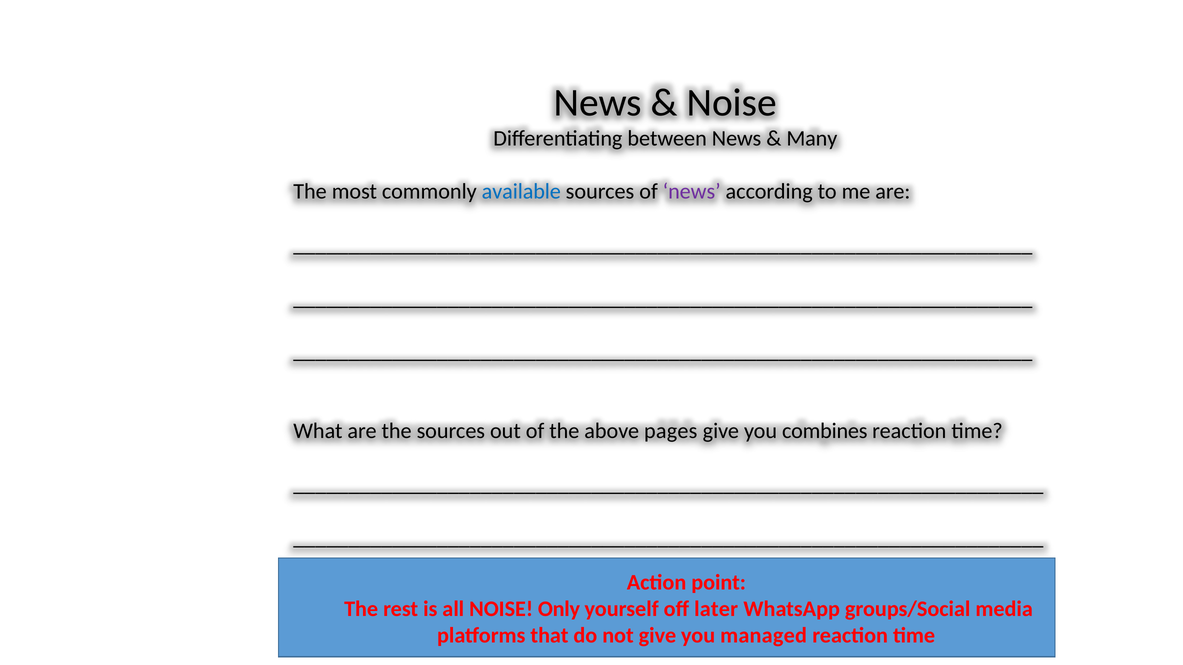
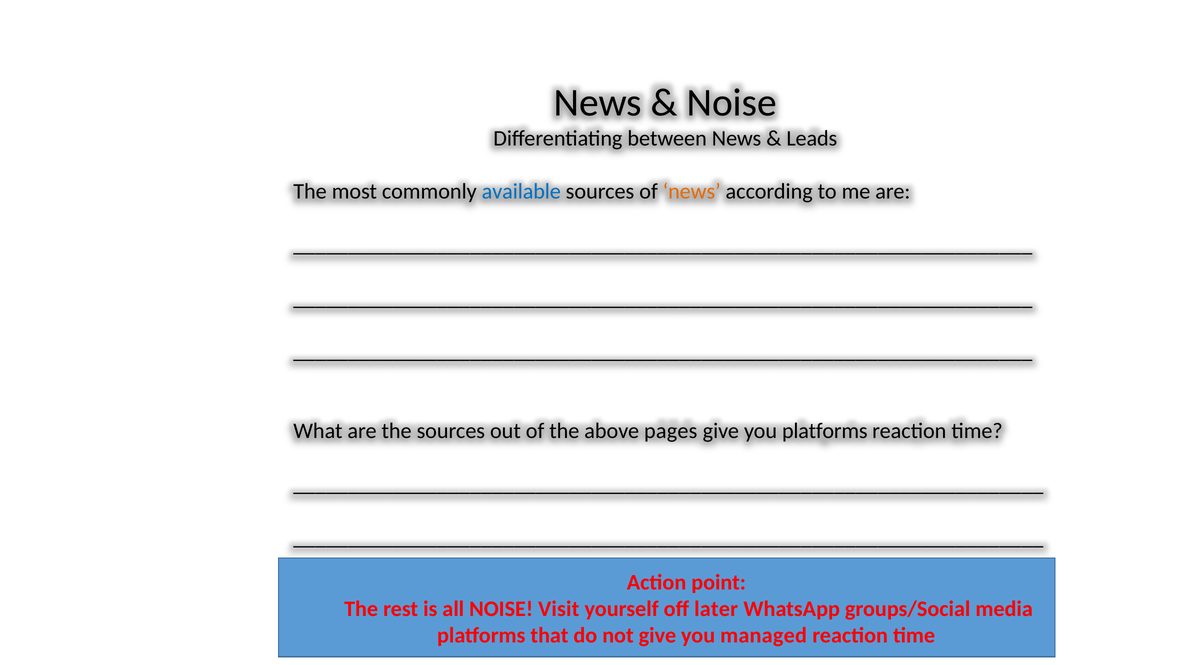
Many: Many -> Leads
news at (692, 192) colour: purple -> orange
you combines: combines -> platforms
Only: Only -> Visit
